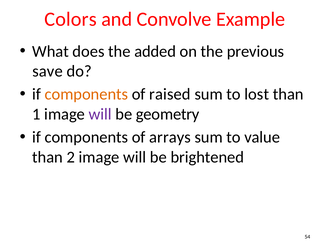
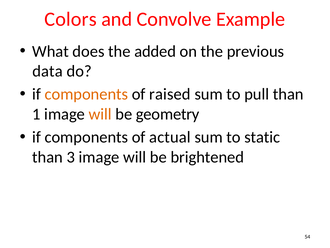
save: save -> data
lost: lost -> pull
will at (100, 114) colour: purple -> orange
arrays: arrays -> actual
value: value -> static
2: 2 -> 3
